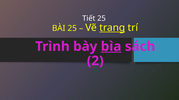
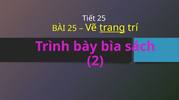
bìa underline: present -> none
